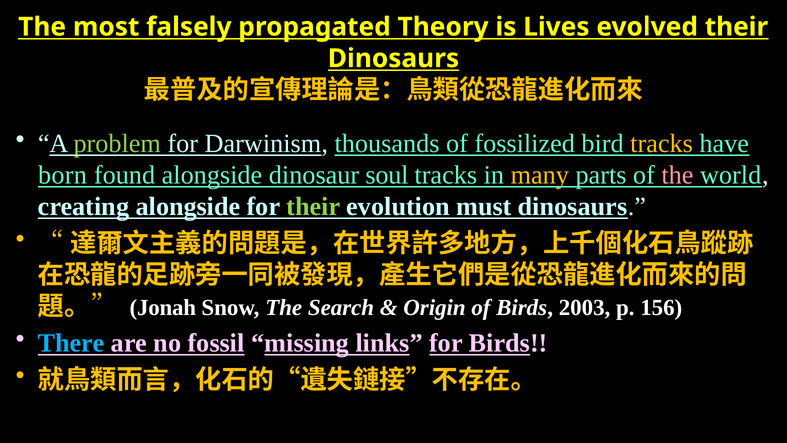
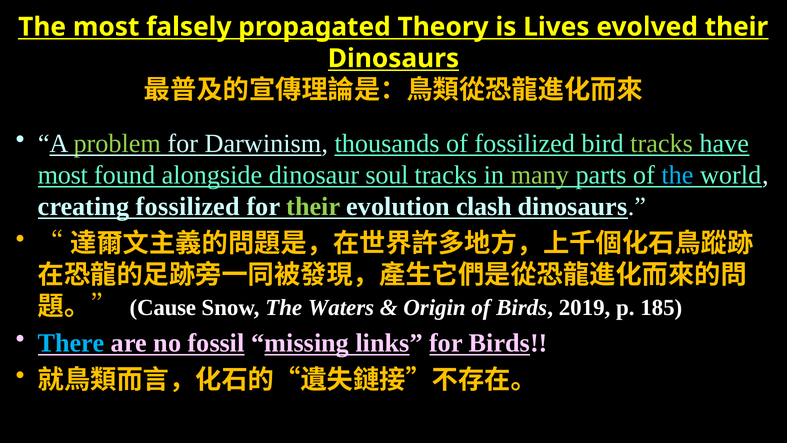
tracks at (662, 144) colour: yellow -> light green
born at (62, 175): born -> most
many colour: yellow -> light green
the at (677, 175) colour: pink -> light blue
creating alongside: alongside -> fossilized
must: must -> clash
Jonah: Jonah -> Cause
Search: Search -> Waters
2003: 2003 -> 2019
156: 156 -> 185
